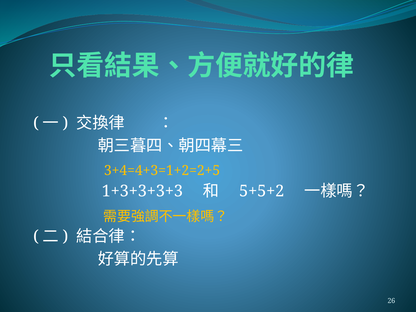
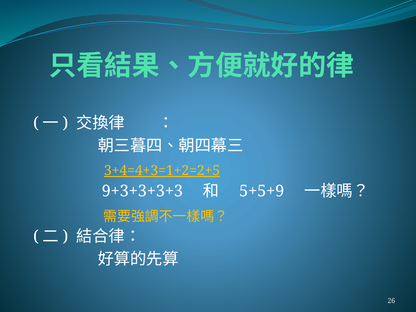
3+4=4+3=1+2=2+5 underline: none -> present
1+3+3+3+3: 1+3+3+3+3 -> 9+3+3+3+3
5+5+2: 5+5+2 -> 5+5+9
